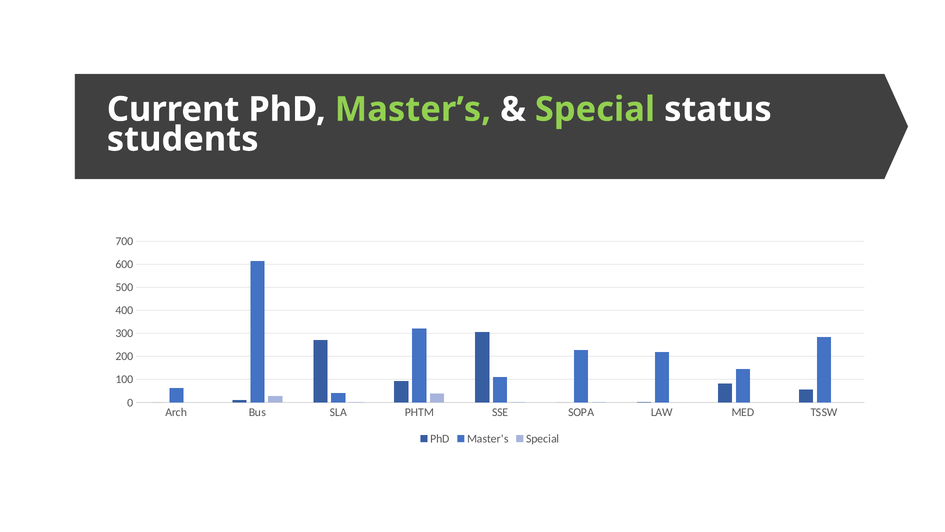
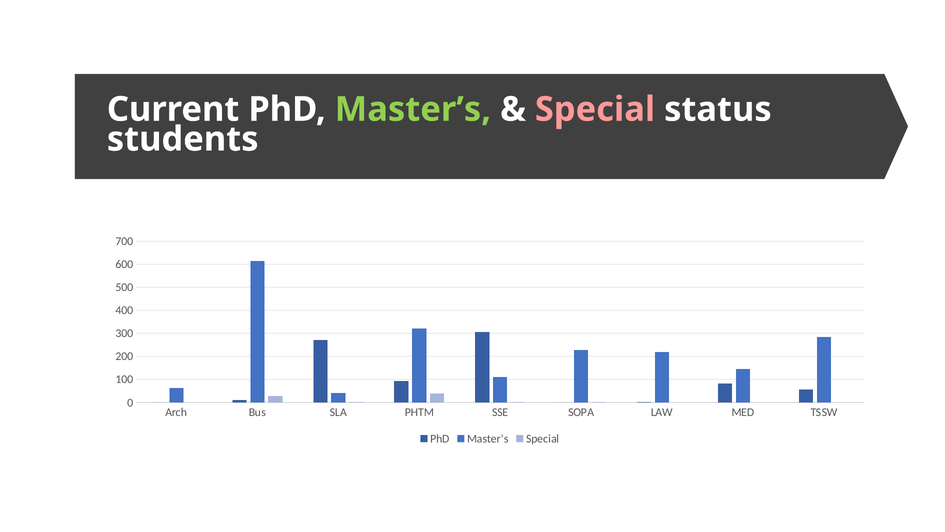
Special at (595, 109) colour: light green -> pink
